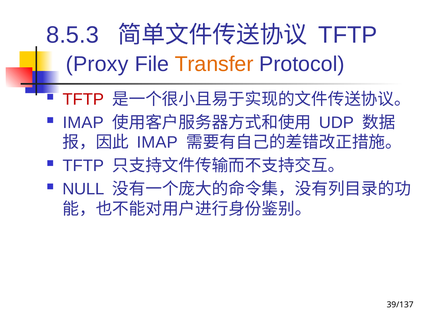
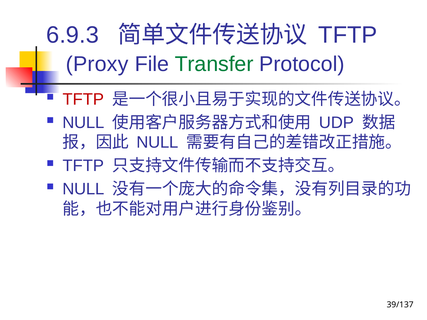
8.5.3: 8.5.3 -> 6.9.3
Transfer colour: orange -> green
IMAP at (83, 123): IMAP -> NULL
IMAP at (157, 143): IMAP -> NULL
